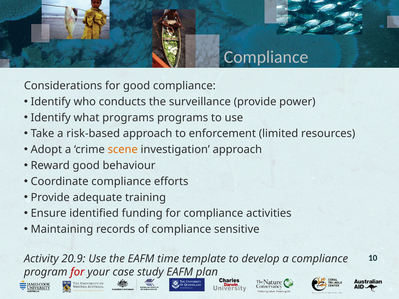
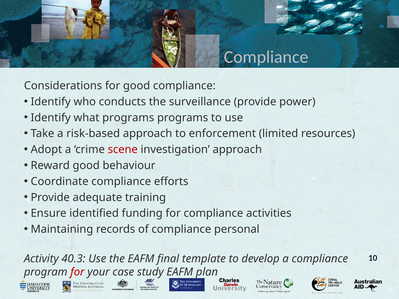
scene colour: orange -> red
sensitive: sensitive -> personal
20.9: 20.9 -> 40.3
time: time -> final
